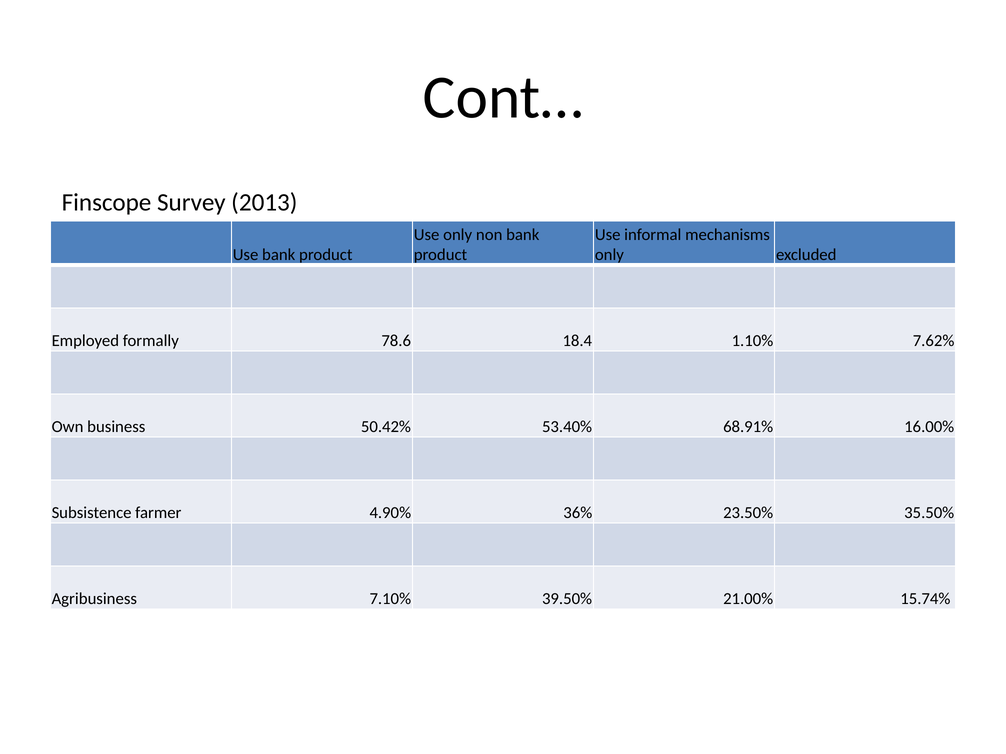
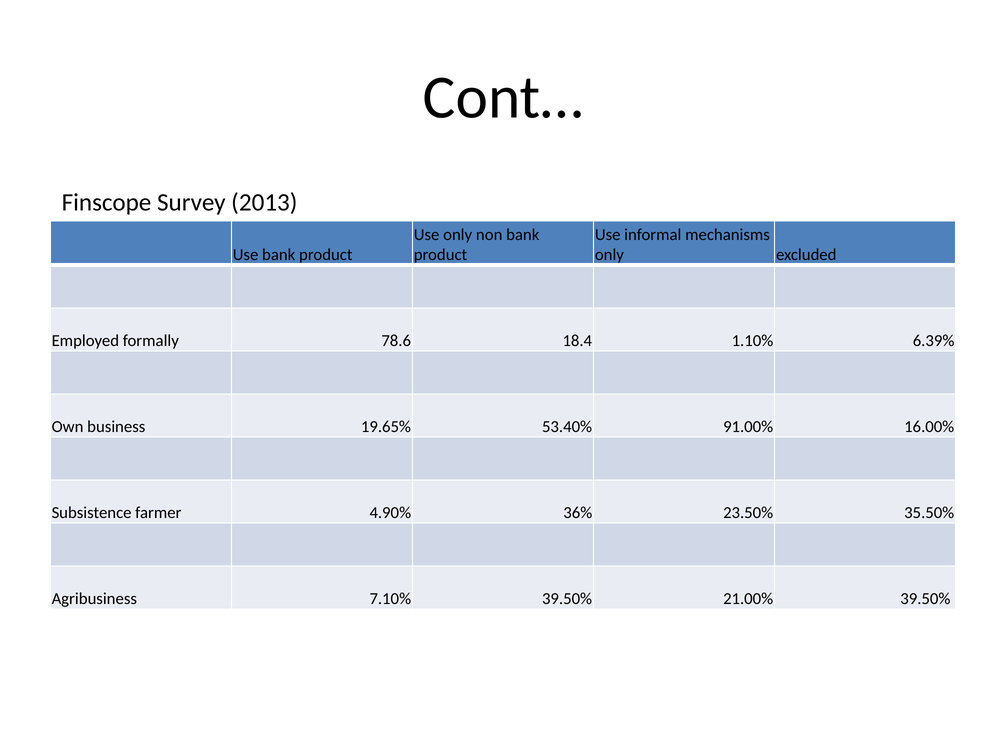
7.62%: 7.62% -> 6.39%
50.42%: 50.42% -> 19.65%
68.91%: 68.91% -> 91.00%
21.00% 15.74%: 15.74% -> 39.50%
